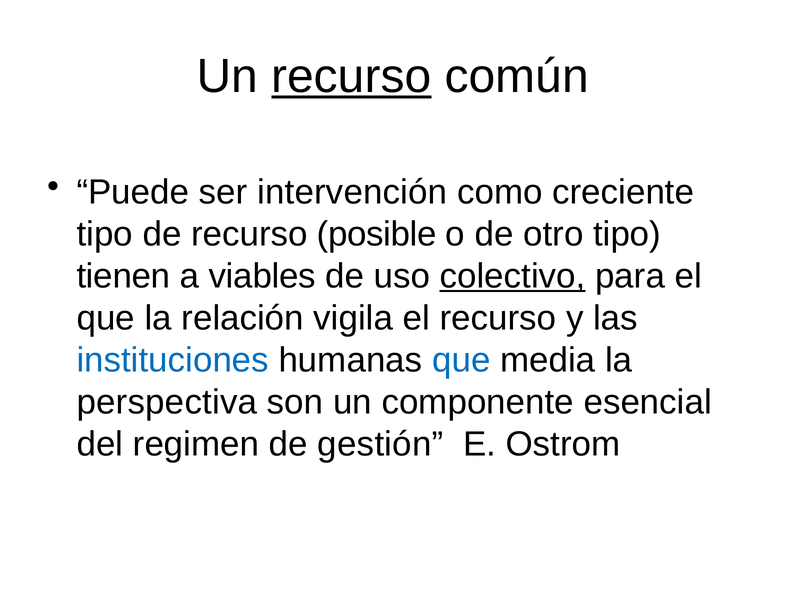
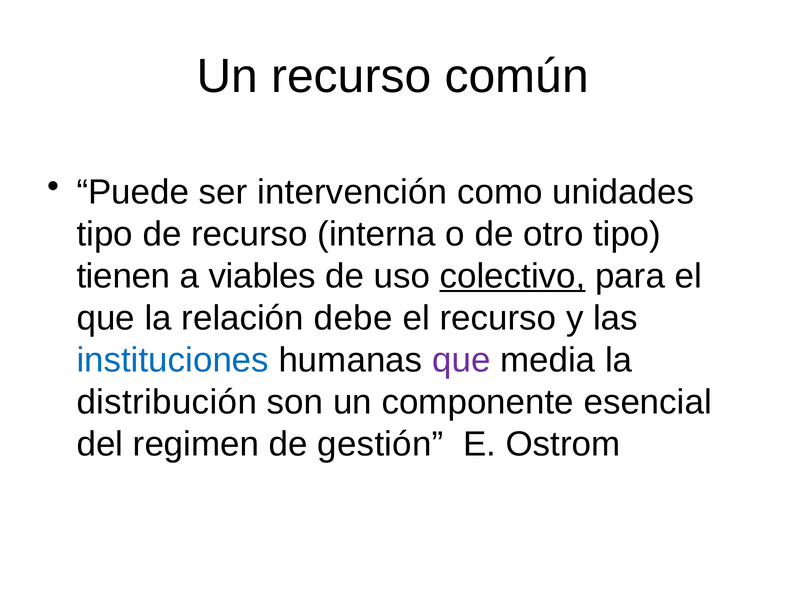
recurso at (351, 76) underline: present -> none
creciente: creciente -> unidades
posible: posible -> interna
vigila: vigila -> debe
que at (461, 360) colour: blue -> purple
perspectiva: perspectiva -> distribución
